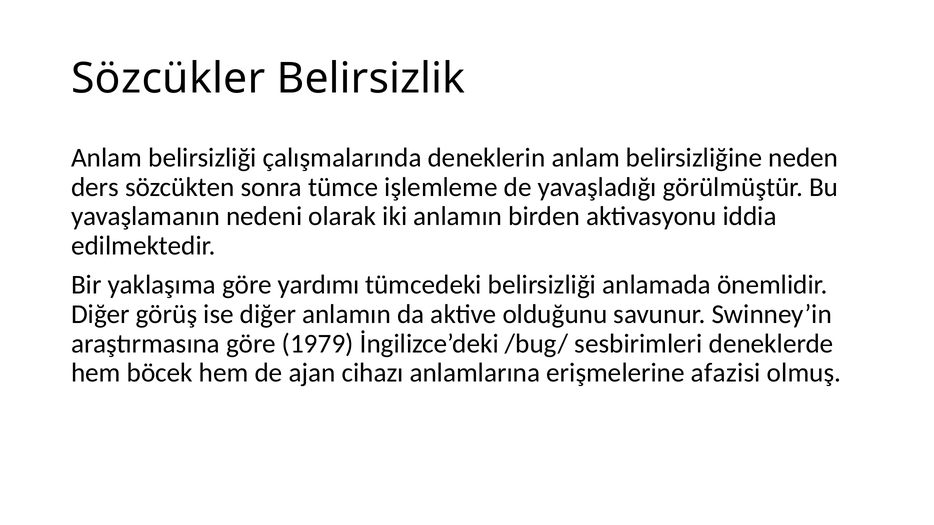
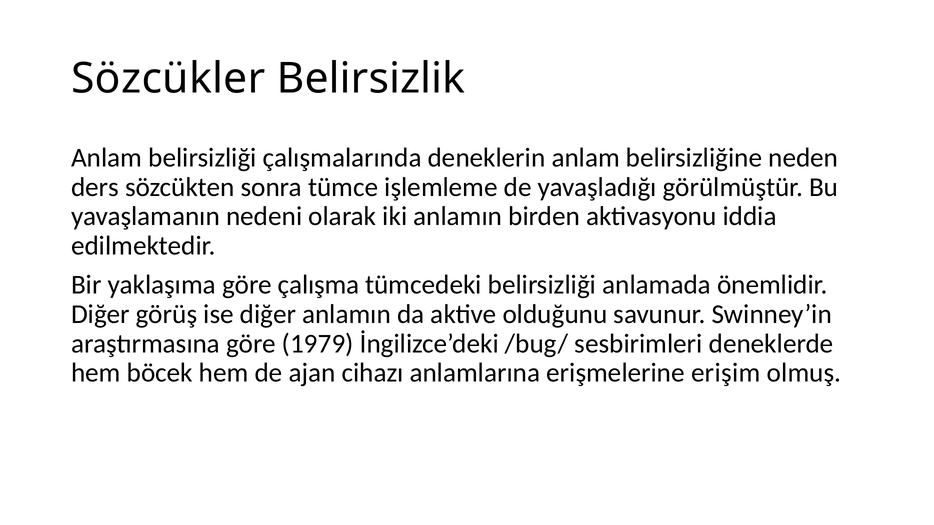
yardımı: yardımı -> çalışma
afazisi: afazisi -> erişim
